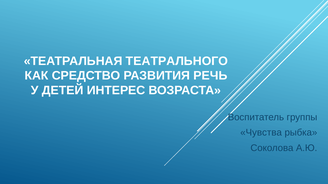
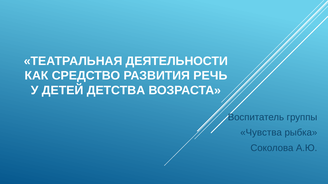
ТЕАТРАЛЬНОГО: ТЕАТРАЛЬНОГО -> ДЕЯТЕЛЬНОСТИ
ИНТЕРЕС: ИНТЕРЕС -> ДЕТСТВА
